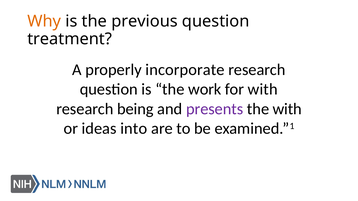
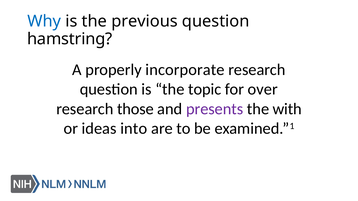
Why colour: orange -> blue
treatment: treatment -> hamstring
work: work -> topic
for with: with -> over
being: being -> those
